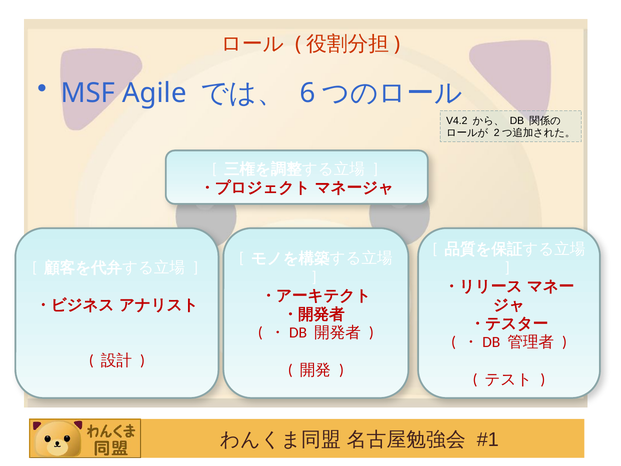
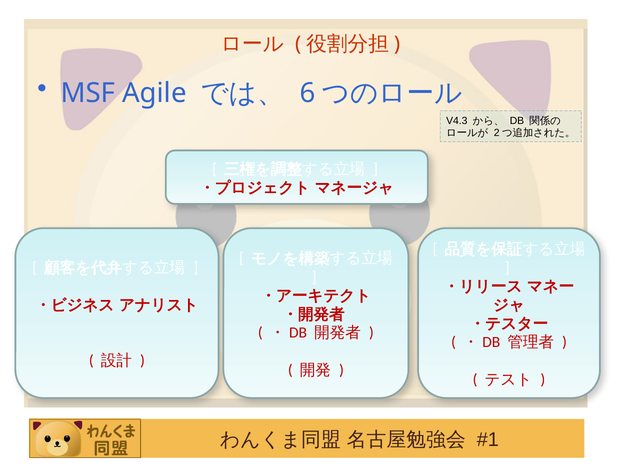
V4.2: V4.2 -> V4.3
